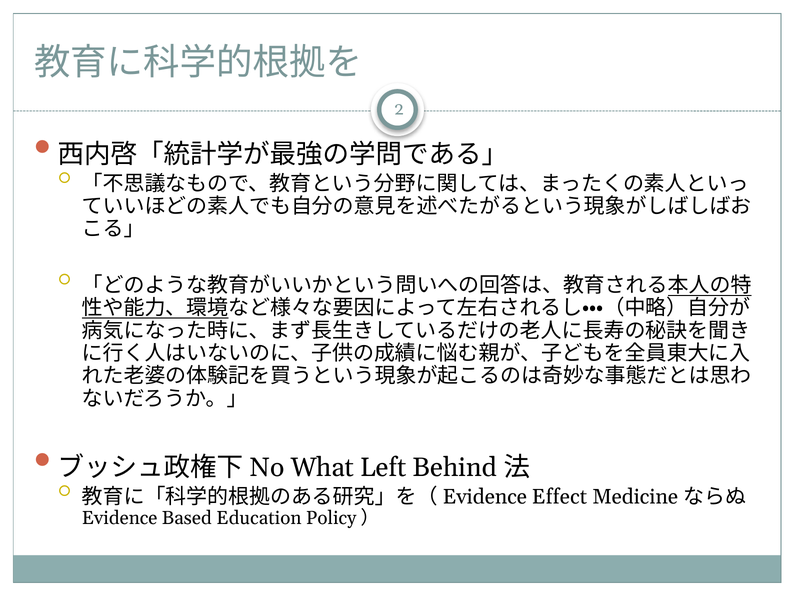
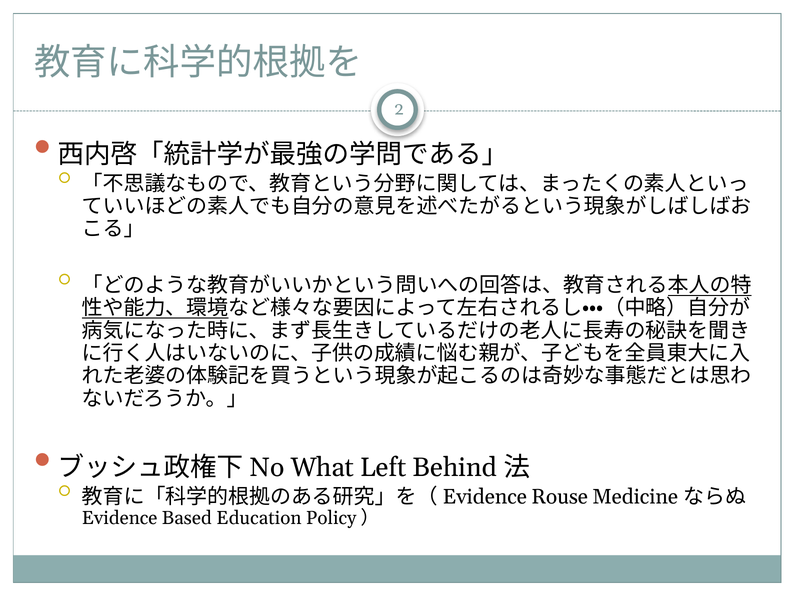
Effect: Effect -> Rouse
